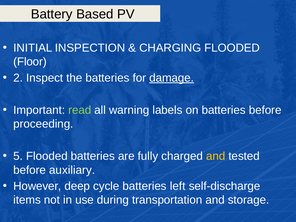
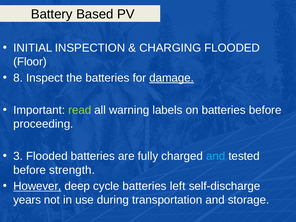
2: 2 -> 8
5: 5 -> 3
and at (216, 156) colour: yellow -> light blue
auxiliary: auxiliary -> strength
However underline: none -> present
items: items -> years
